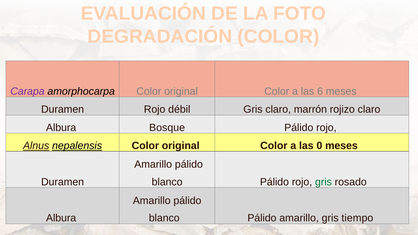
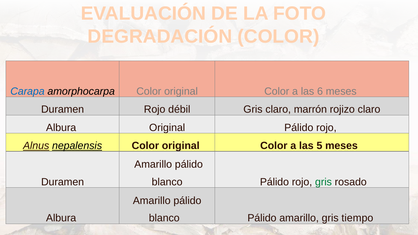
Carapa colour: purple -> blue
Albura Bosque: Bosque -> Original
0: 0 -> 5
